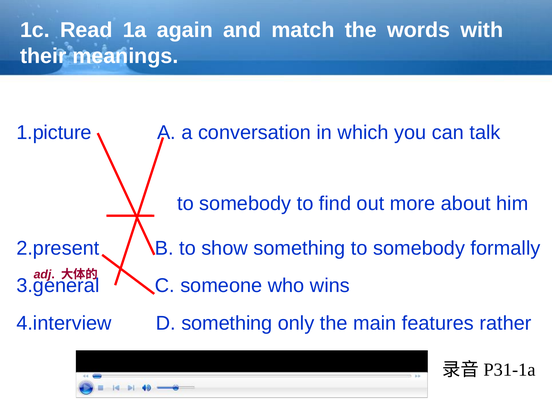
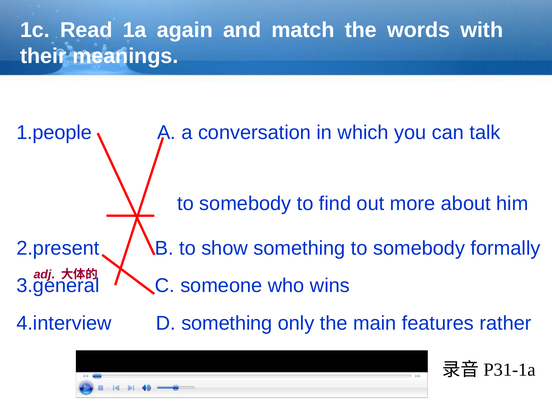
1.picture: 1.picture -> 1.people
